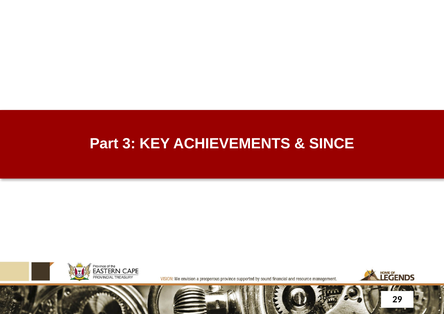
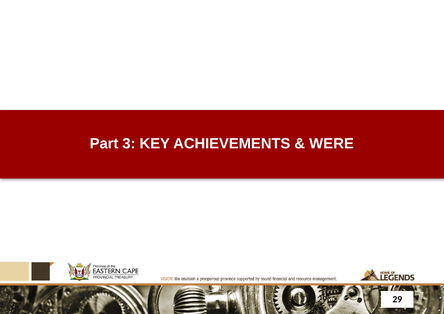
SINCE: SINCE -> WERE
